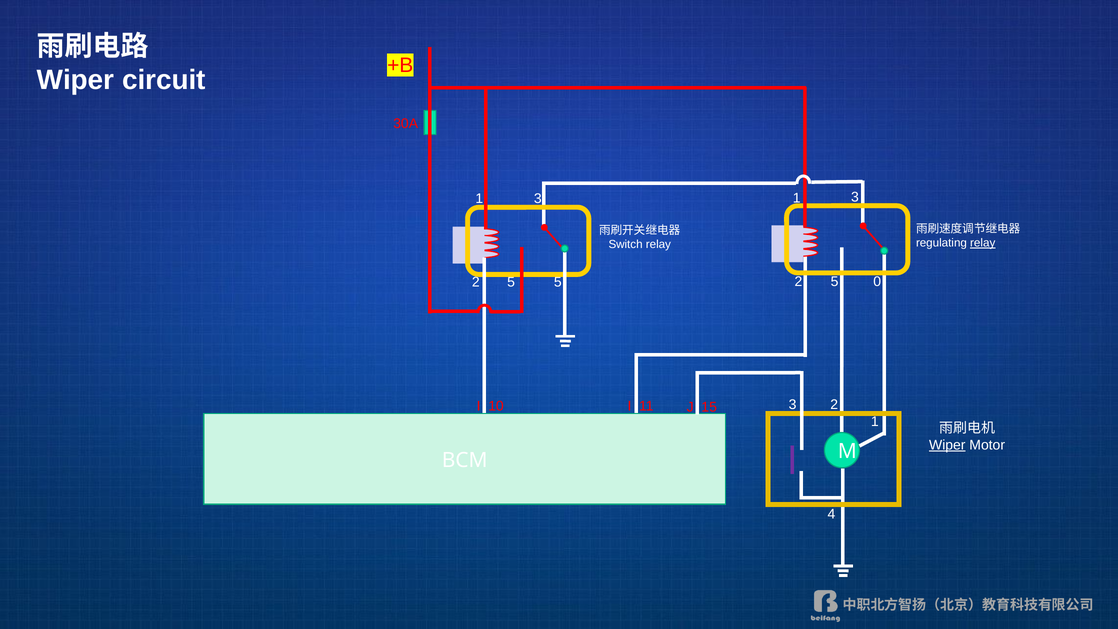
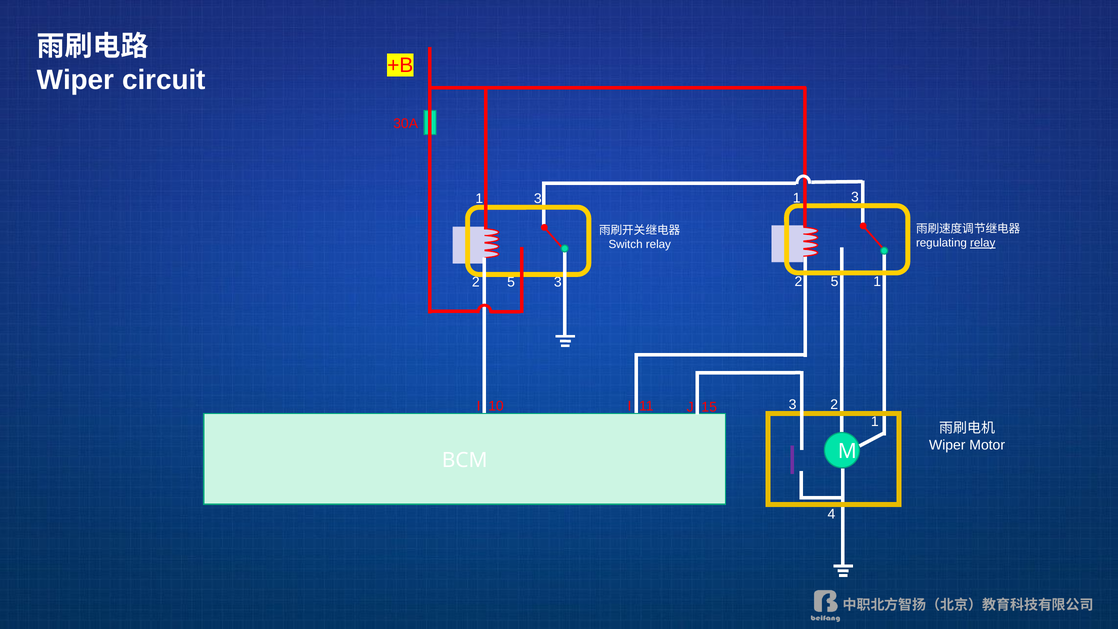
5 at (558, 282): 5 -> 3
5 2 0: 0 -> 1
Wiper at (947, 445) underline: present -> none
